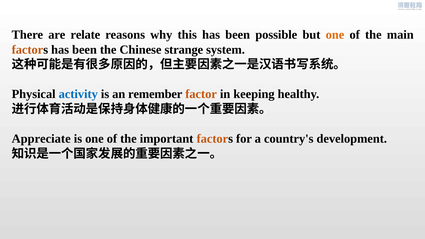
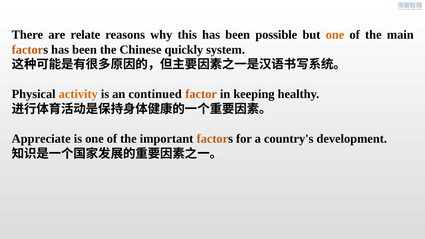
strange: strange -> quickly
activity colour: blue -> orange
remember: remember -> continued
